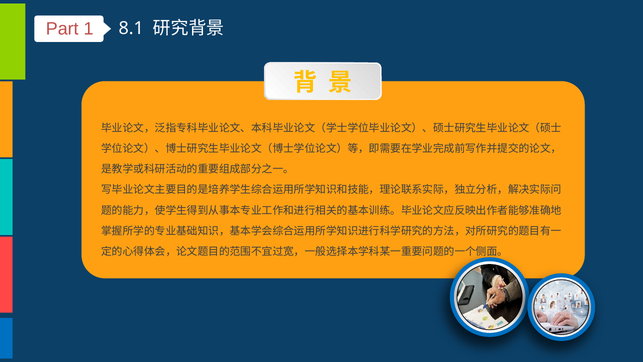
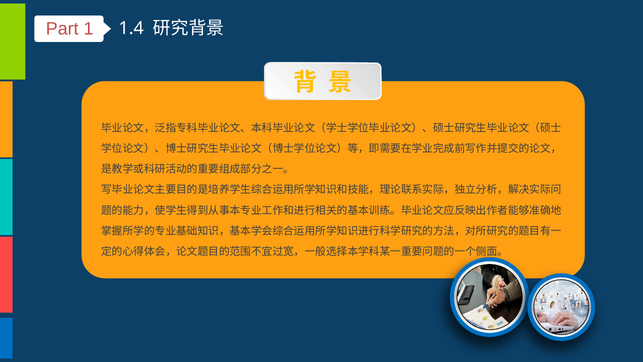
8.1: 8.1 -> 1.4
